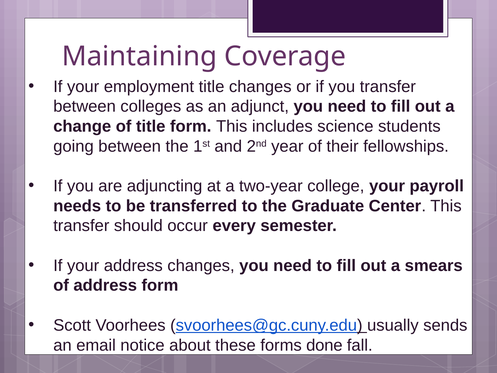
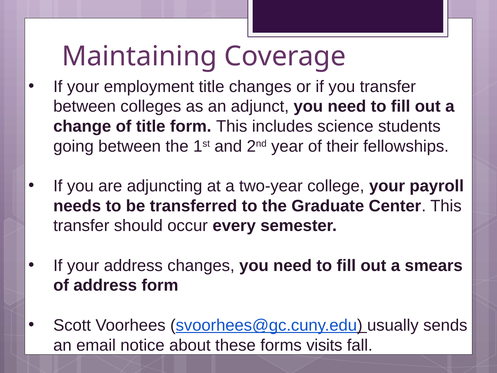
done: done -> visits
